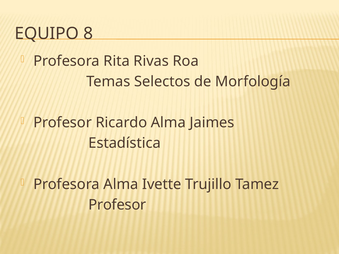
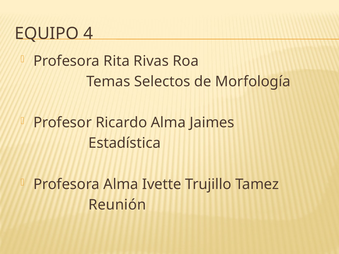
8: 8 -> 4
Profesor at (117, 205): Profesor -> Reunión
